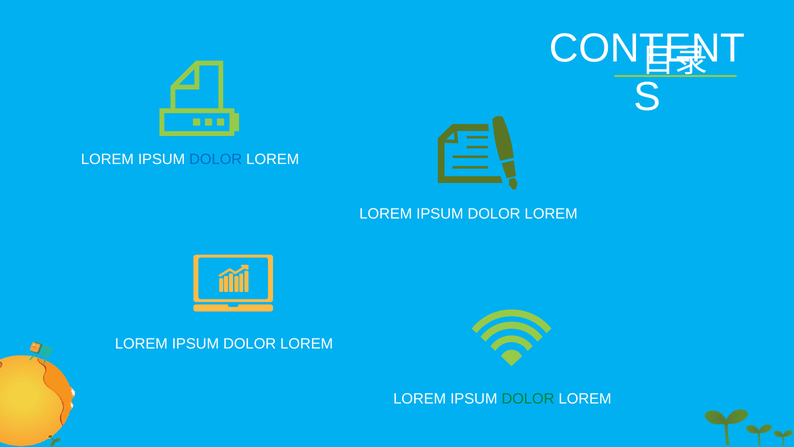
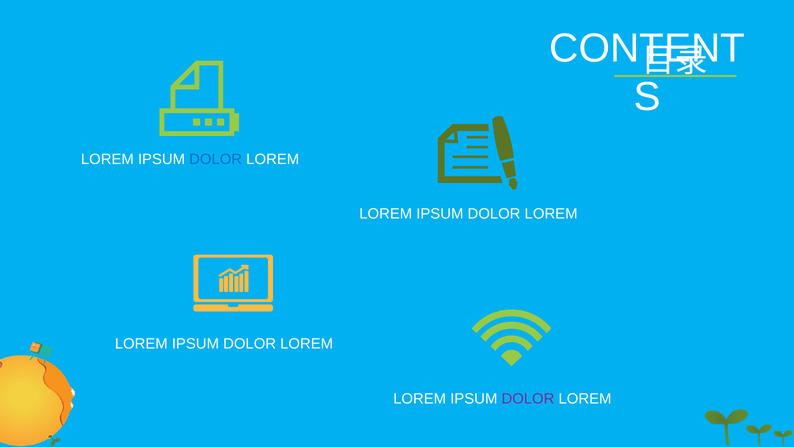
DOLOR at (528, 398) colour: green -> purple
